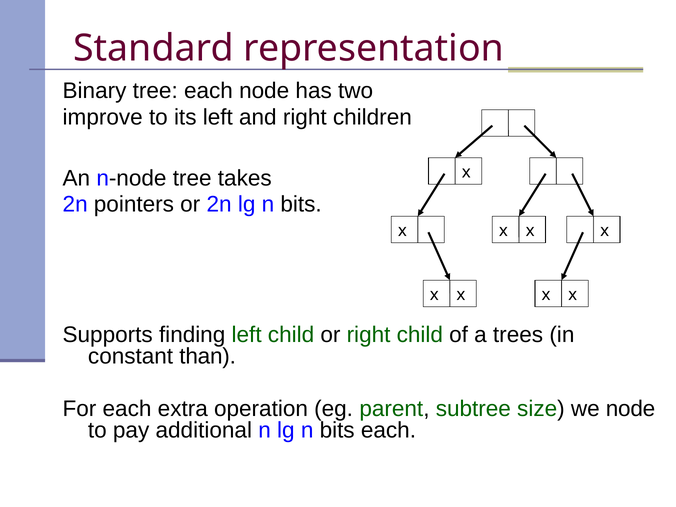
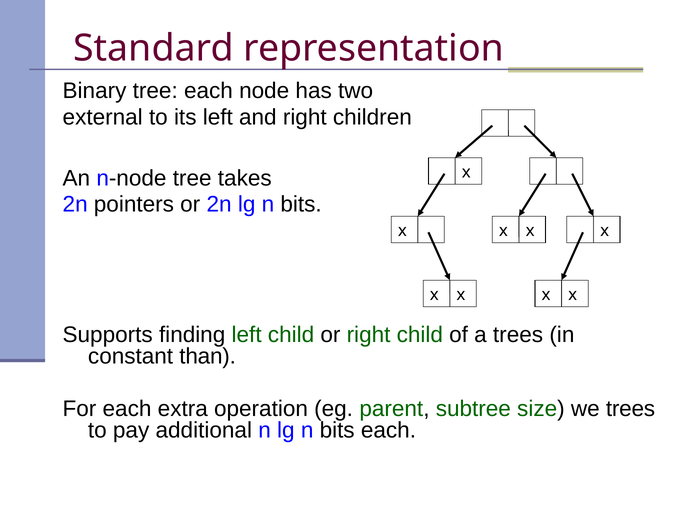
improve: improve -> external
we node: node -> trees
